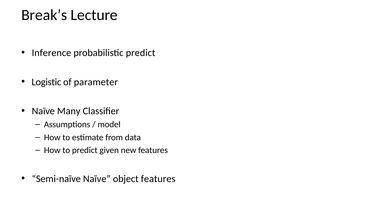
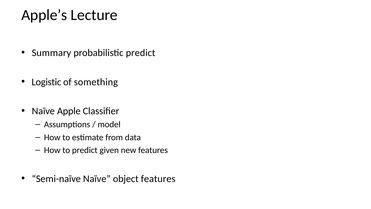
Break’s: Break’s -> Apple’s
Inference: Inference -> Summary
parameter: parameter -> something
Many: Many -> Apple
